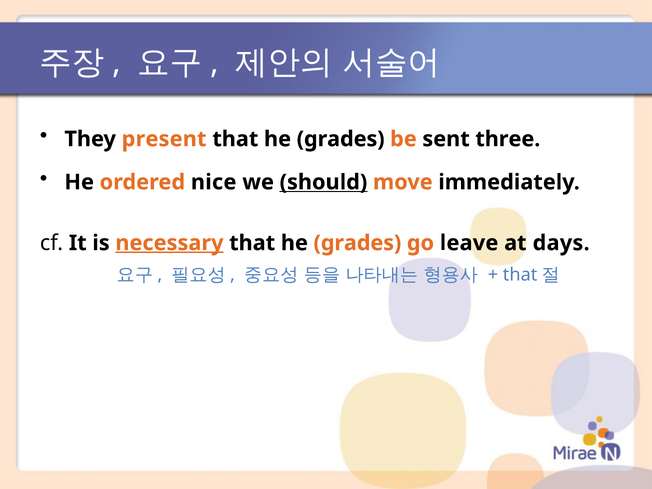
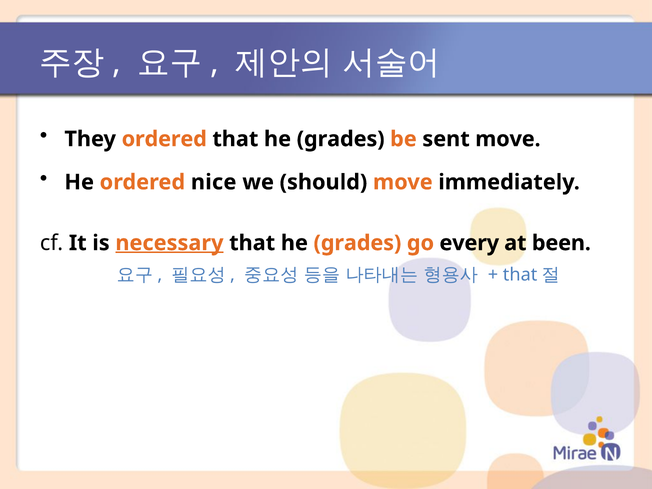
They present: present -> ordered
sent three: three -> move
should underline: present -> none
leave: leave -> every
days: days -> been
